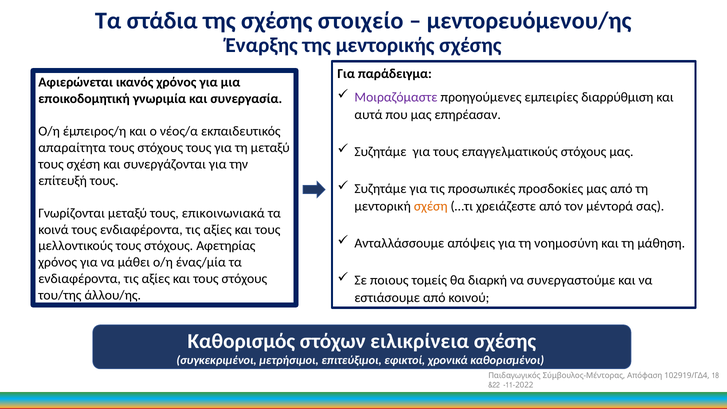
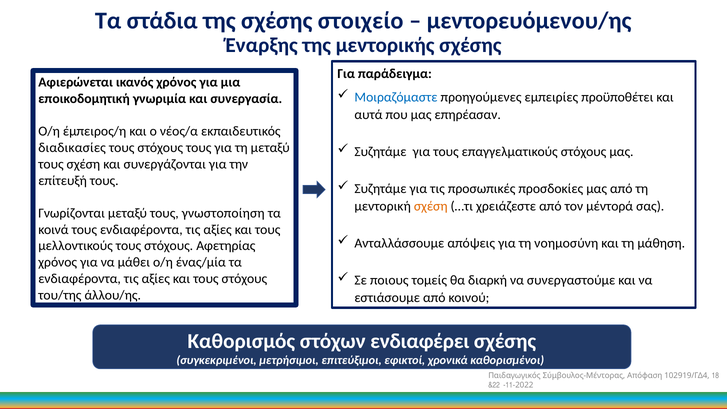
Μοιραζόμαστε colour: purple -> blue
διαρρύθμιση: διαρρύθμιση -> προϋποθέτει
απαραίτητα: απαραίτητα -> διαδικασίες
επικοινωνιακά: επικοινωνιακά -> γνωστοποίηση
ειλικρίνεια: ειλικρίνεια -> ενδιαφέρει
